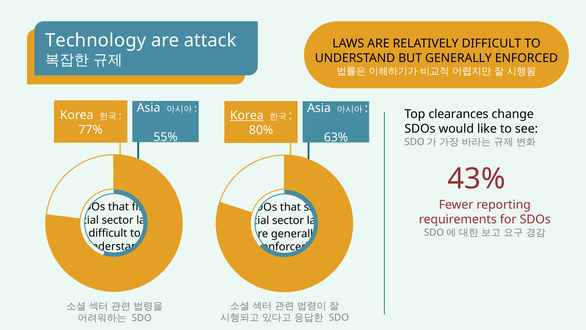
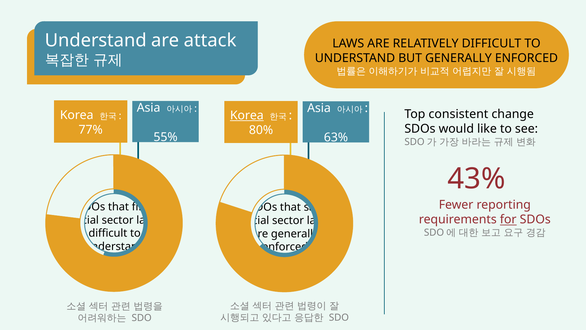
Technology at (96, 40): Technology -> Understand
clearances: clearances -> consistent
for underline: none -> present
